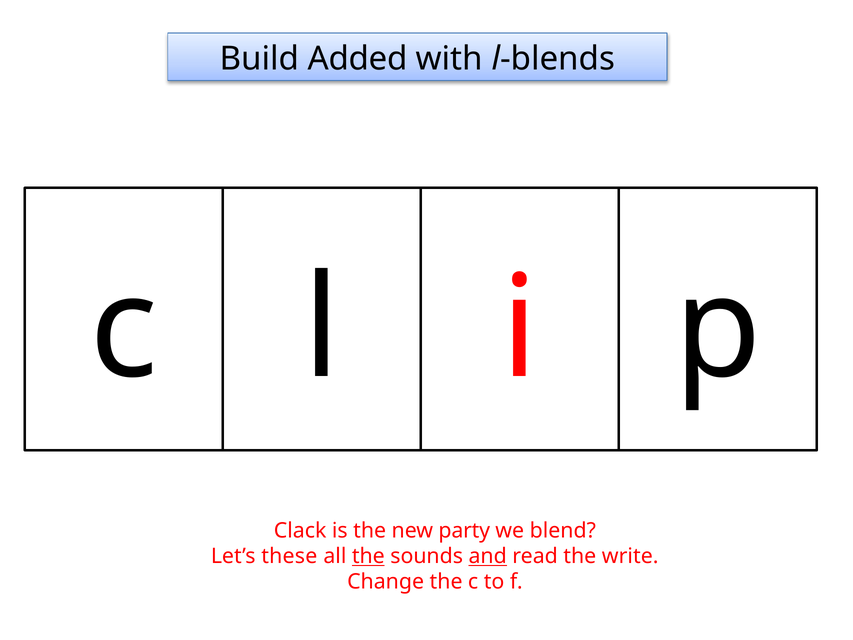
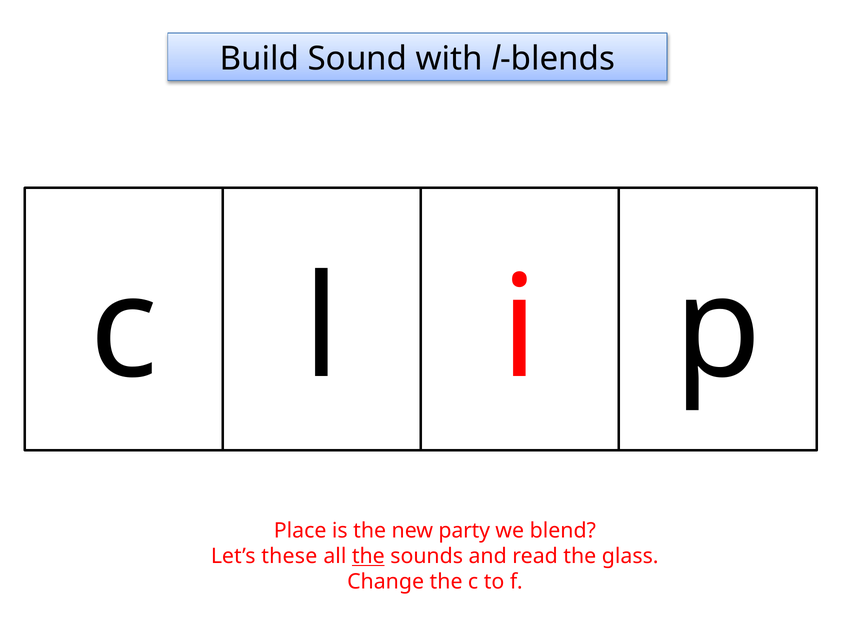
Added: Added -> Sound
Clack: Clack -> Place
and underline: present -> none
write: write -> glass
